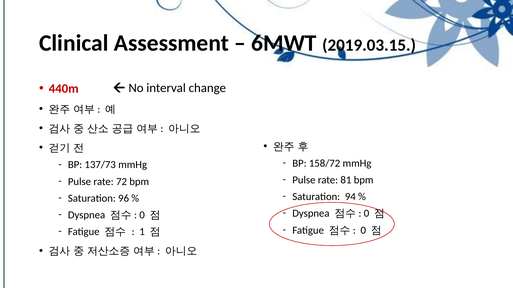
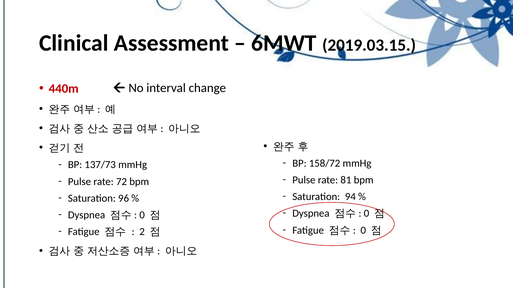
1: 1 -> 2
